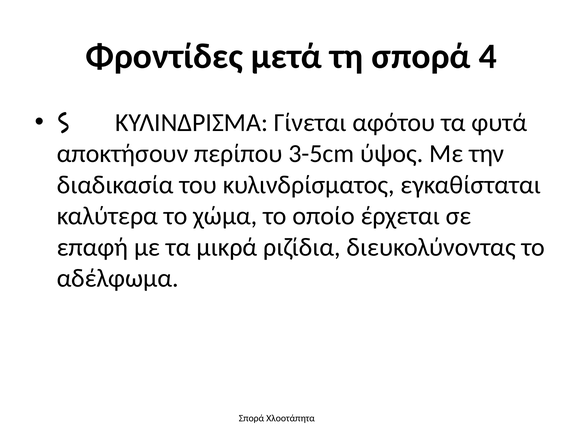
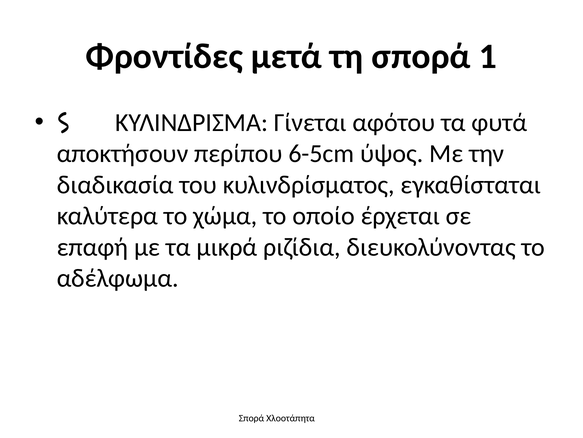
4: 4 -> 1
3-5cm: 3-5cm -> 6-5cm
